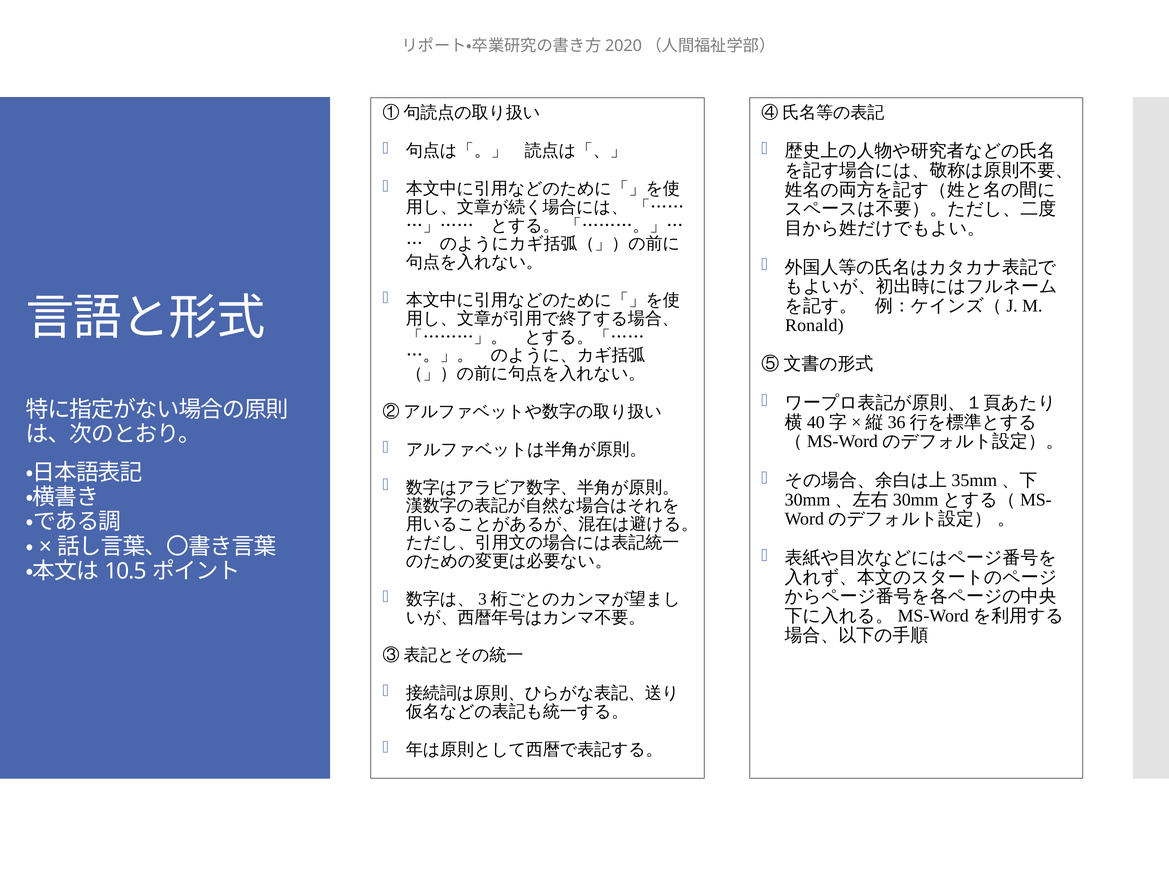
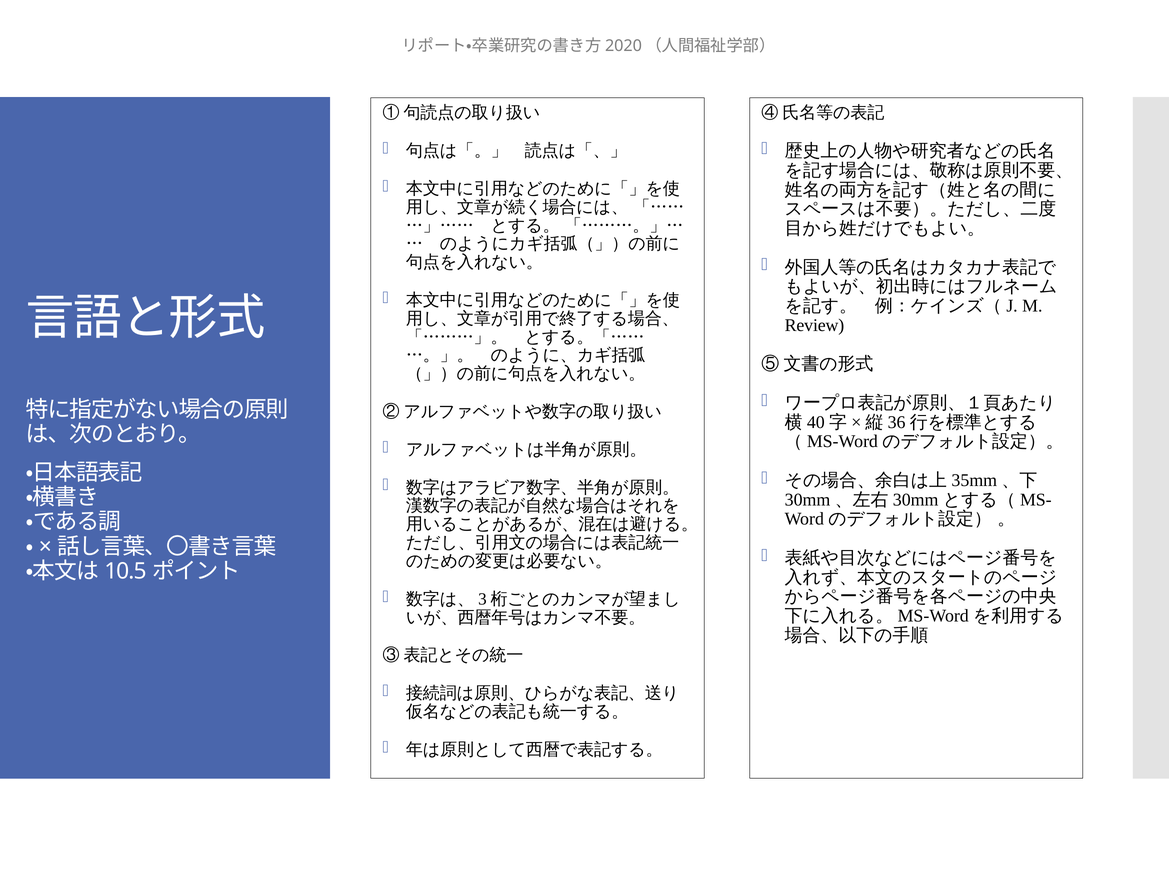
Ronald: Ronald -> Review
